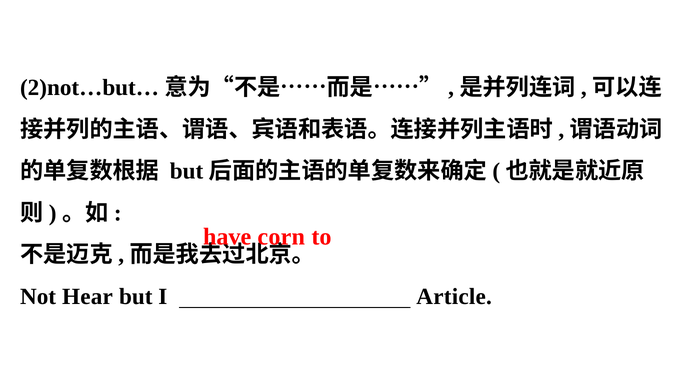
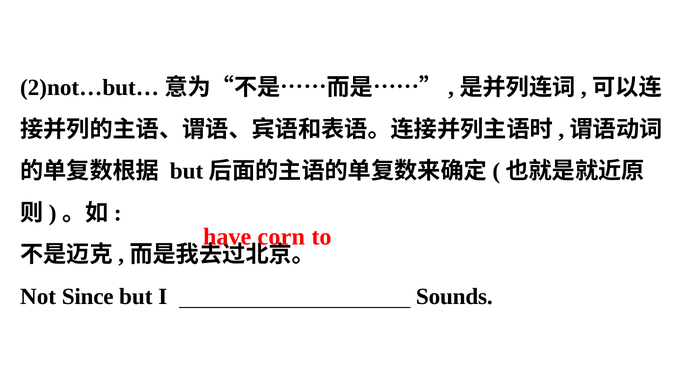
Hear: Hear -> Since
Article: Article -> Sounds
